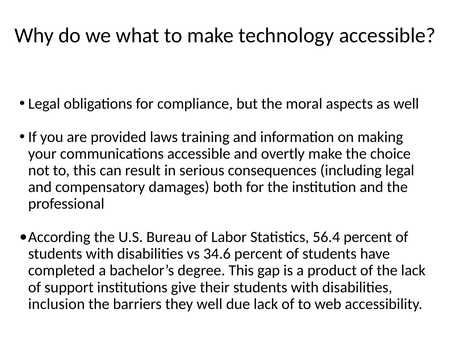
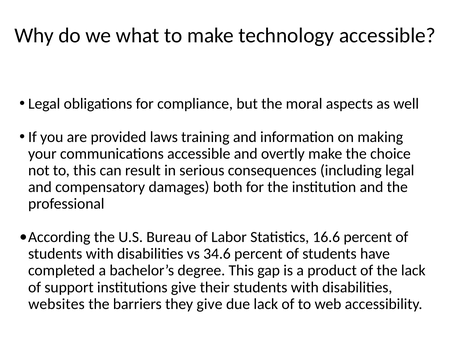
56.4: 56.4 -> 16.6
inclusion: inclusion -> websites
they well: well -> give
